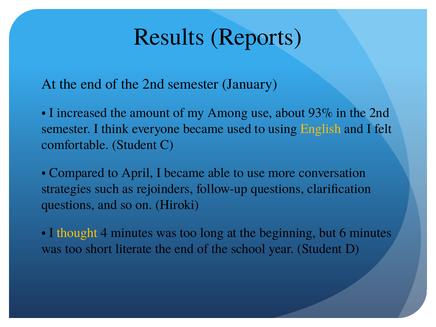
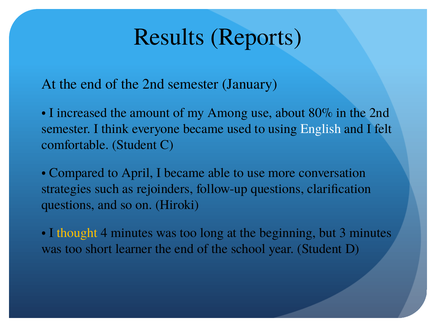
93%: 93% -> 80%
English colour: yellow -> white
6: 6 -> 3
literate: literate -> learner
